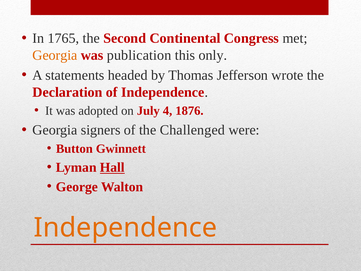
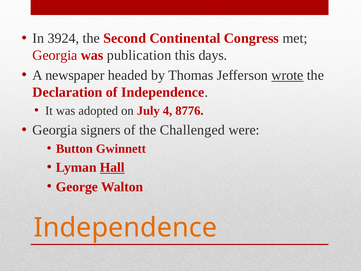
1765: 1765 -> 3924
Georgia at (55, 55) colour: orange -> red
only: only -> days
statements: statements -> newspaper
wrote underline: none -> present
1876: 1876 -> 8776
